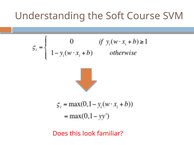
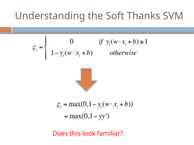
Course: Course -> Thanks
